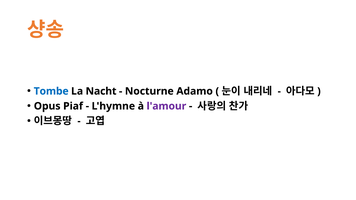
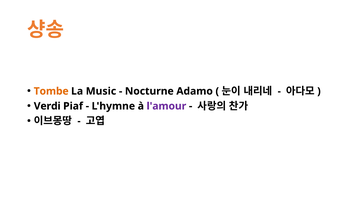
Tombe colour: blue -> orange
Nacht: Nacht -> Music
Opus: Opus -> Verdi
